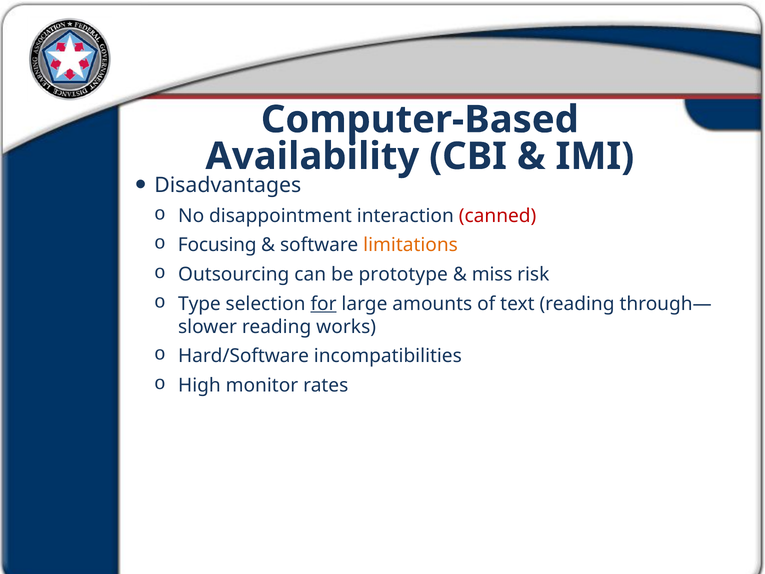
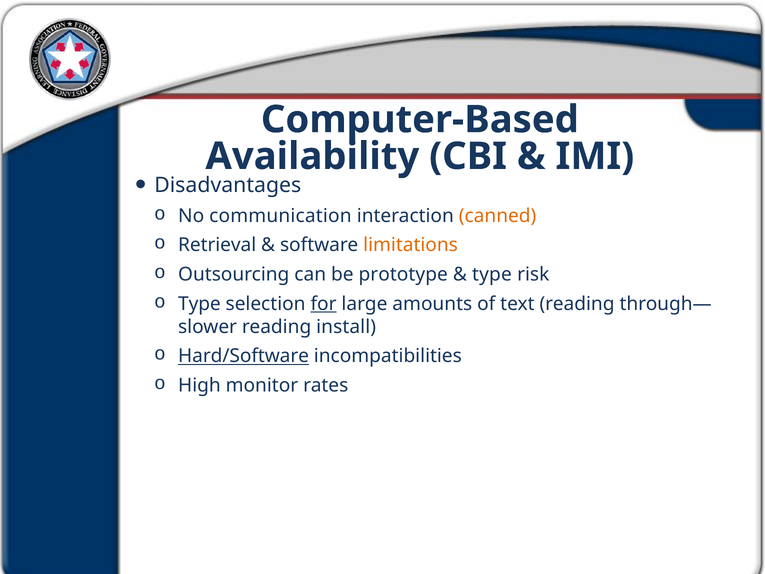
disappointment: disappointment -> communication
canned colour: red -> orange
Focusing: Focusing -> Retrieval
miss at (492, 274): miss -> type
works: works -> install
Hard/Software underline: none -> present
